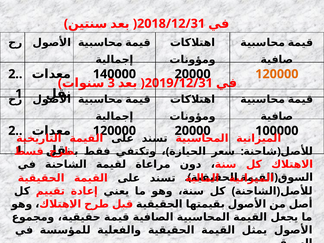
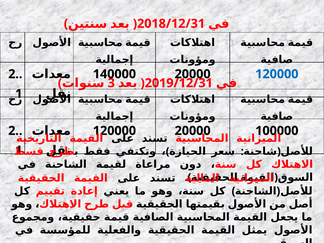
120000 at (277, 74) colour: orange -> blue
